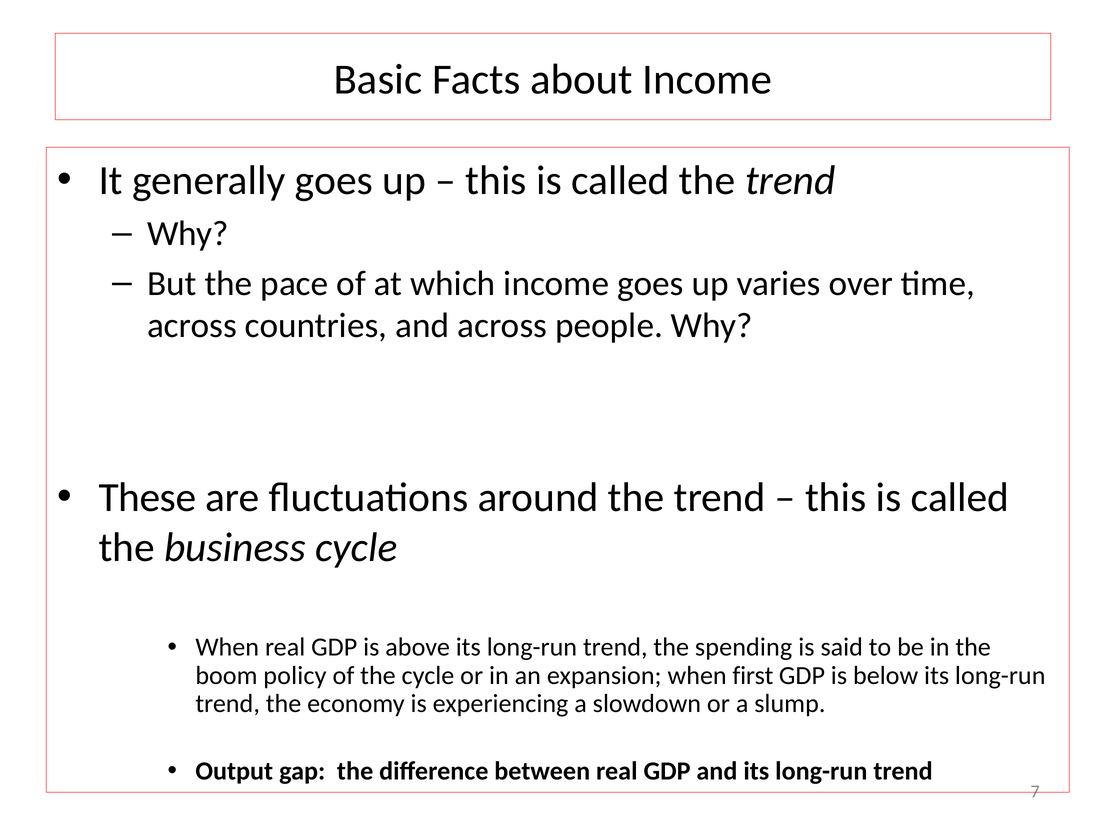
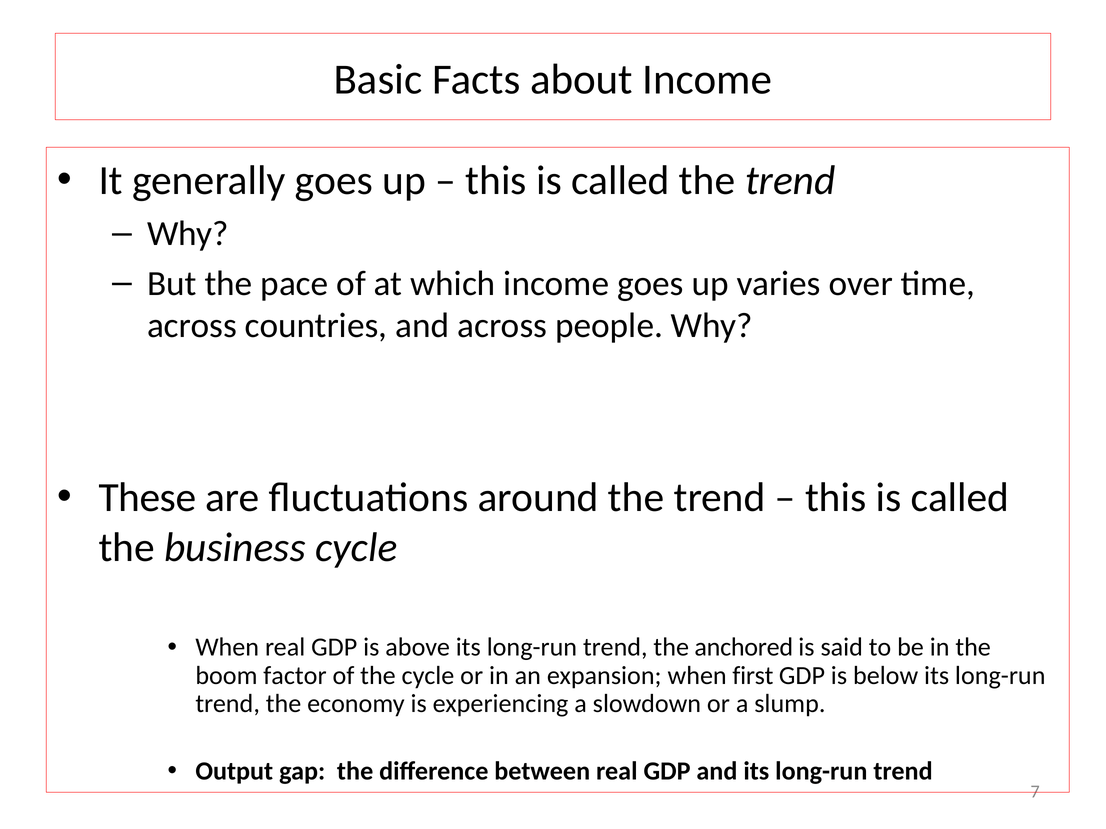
spending: spending -> anchored
policy: policy -> factor
